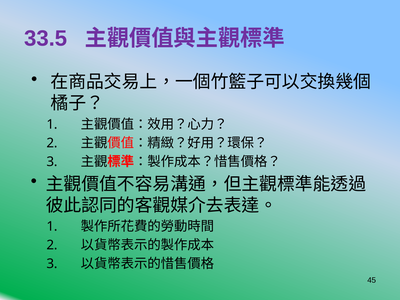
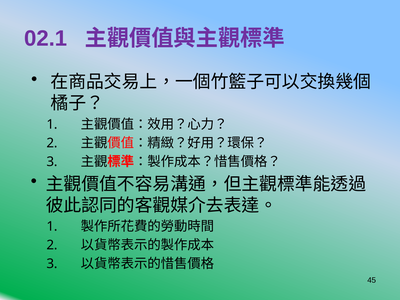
33.5: 33.5 -> 02.1
